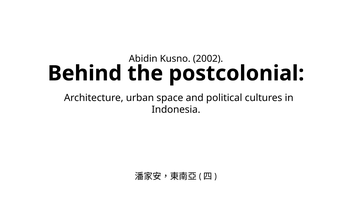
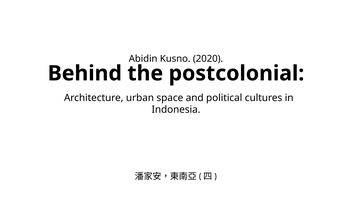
2002: 2002 -> 2020
